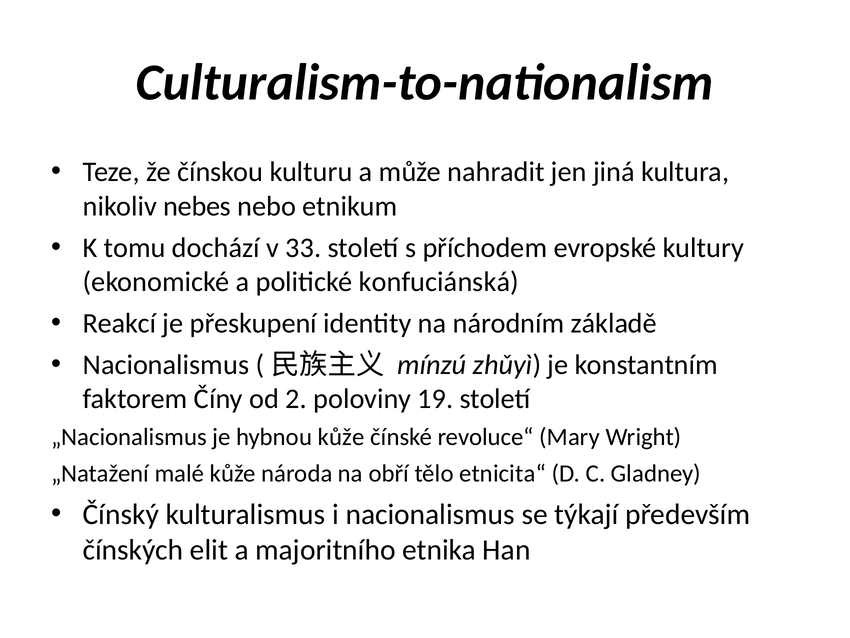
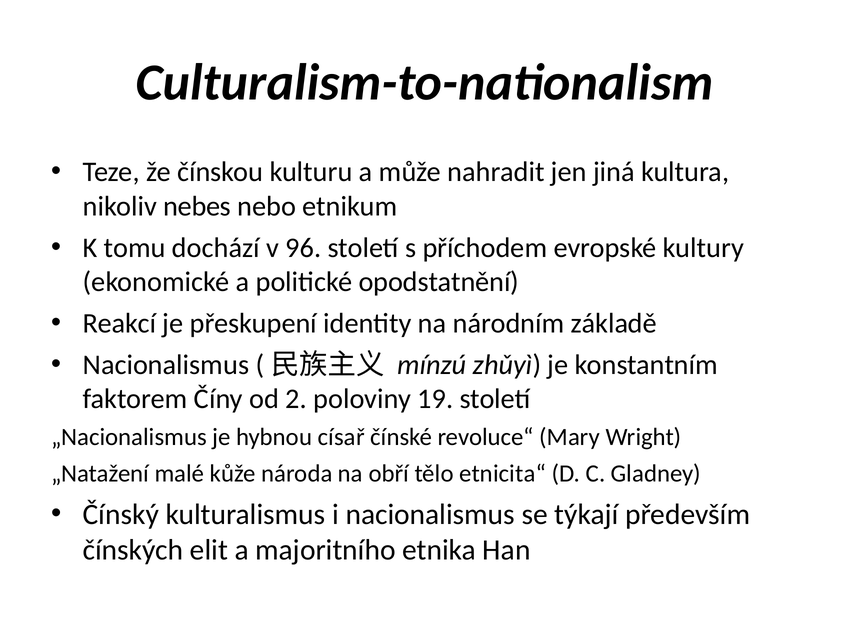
33: 33 -> 96
konfuciánská: konfuciánská -> opodstatnění
hybnou kůže: kůže -> císař
